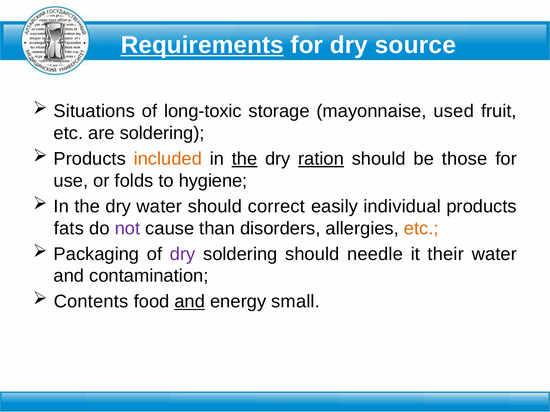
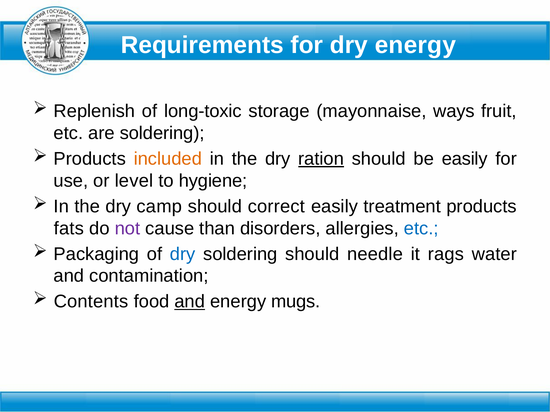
Requirements underline: present -> none
dry source: source -> energy
Situations: Situations -> Replenish
used: used -> ways
the at (244, 159) underline: present -> none
be those: those -> easily
folds: folds -> level
dry water: water -> camp
individual: individual -> treatment
etc at (421, 229) colour: orange -> blue
dry at (183, 254) colour: purple -> blue
their: their -> rags
small: small -> mugs
